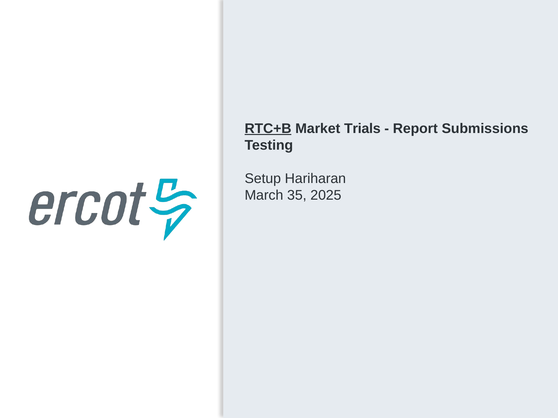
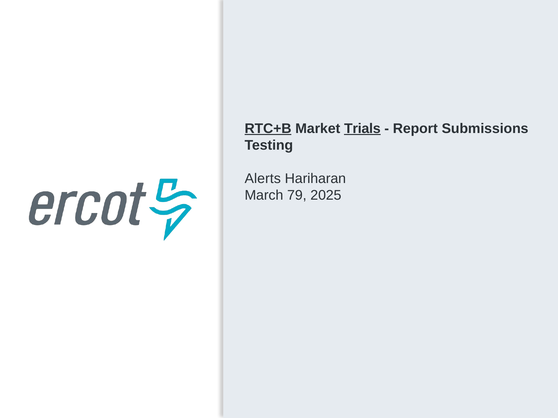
Trials underline: none -> present
Setup: Setup -> Alerts
35: 35 -> 79
